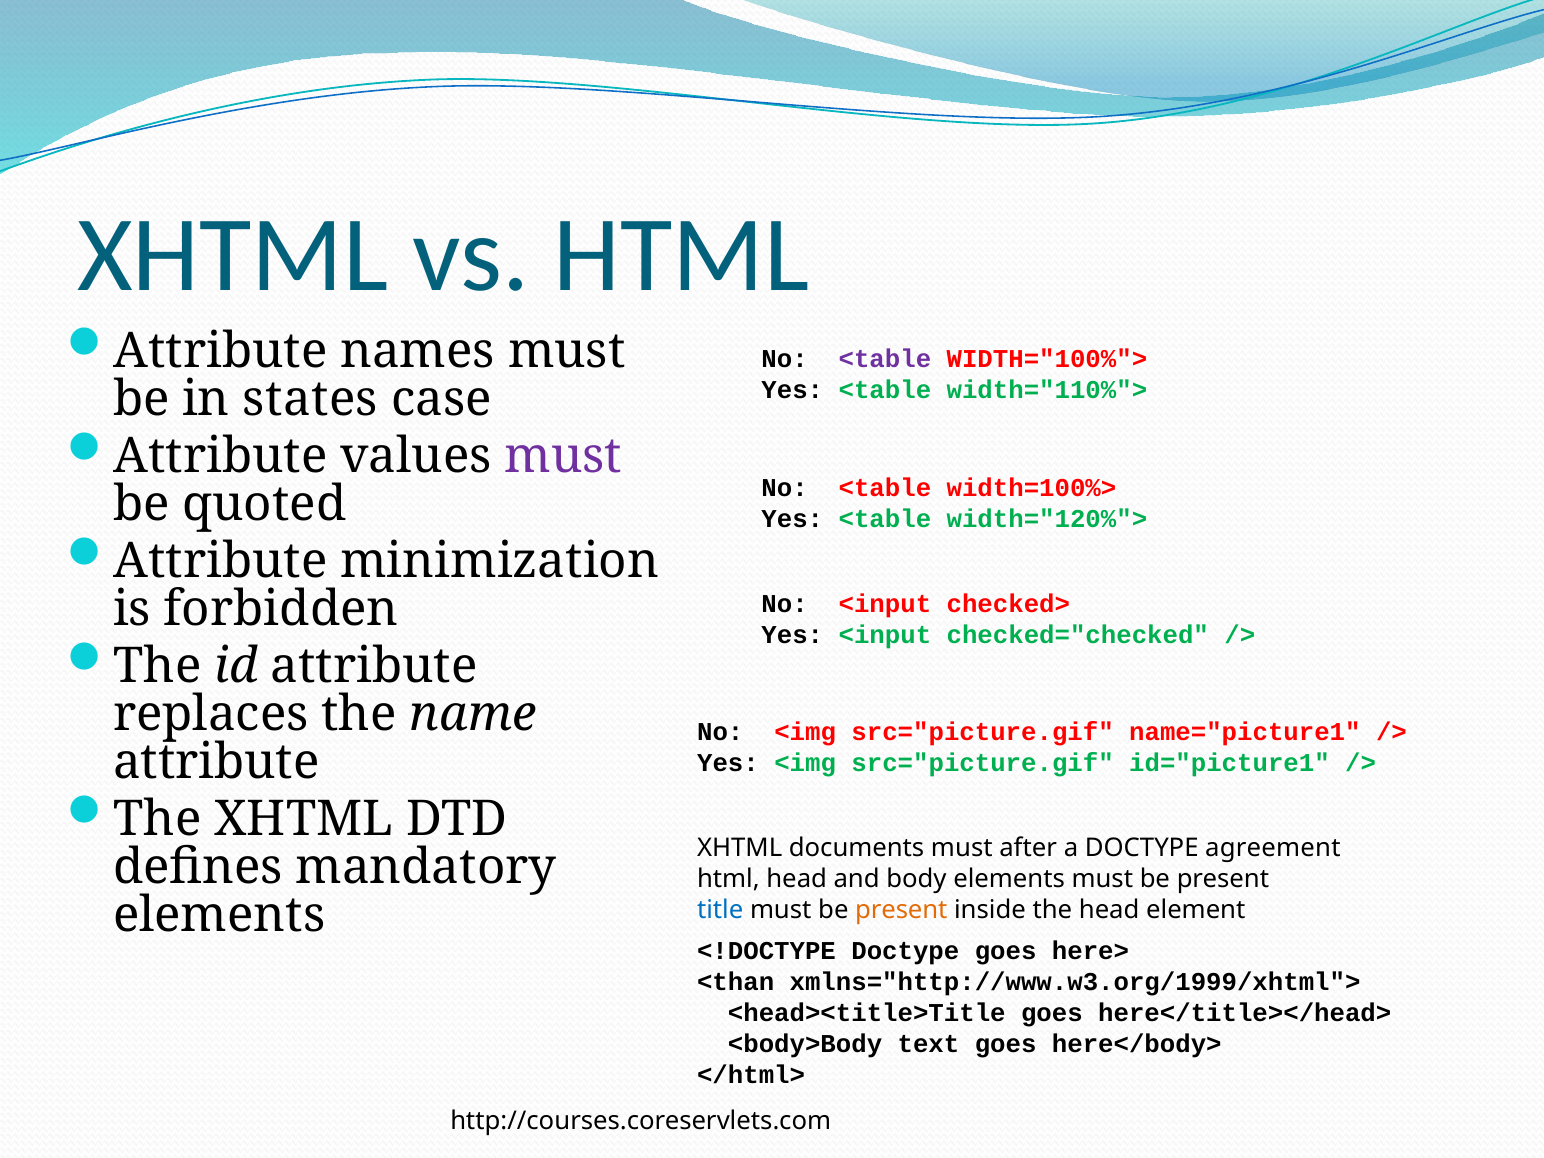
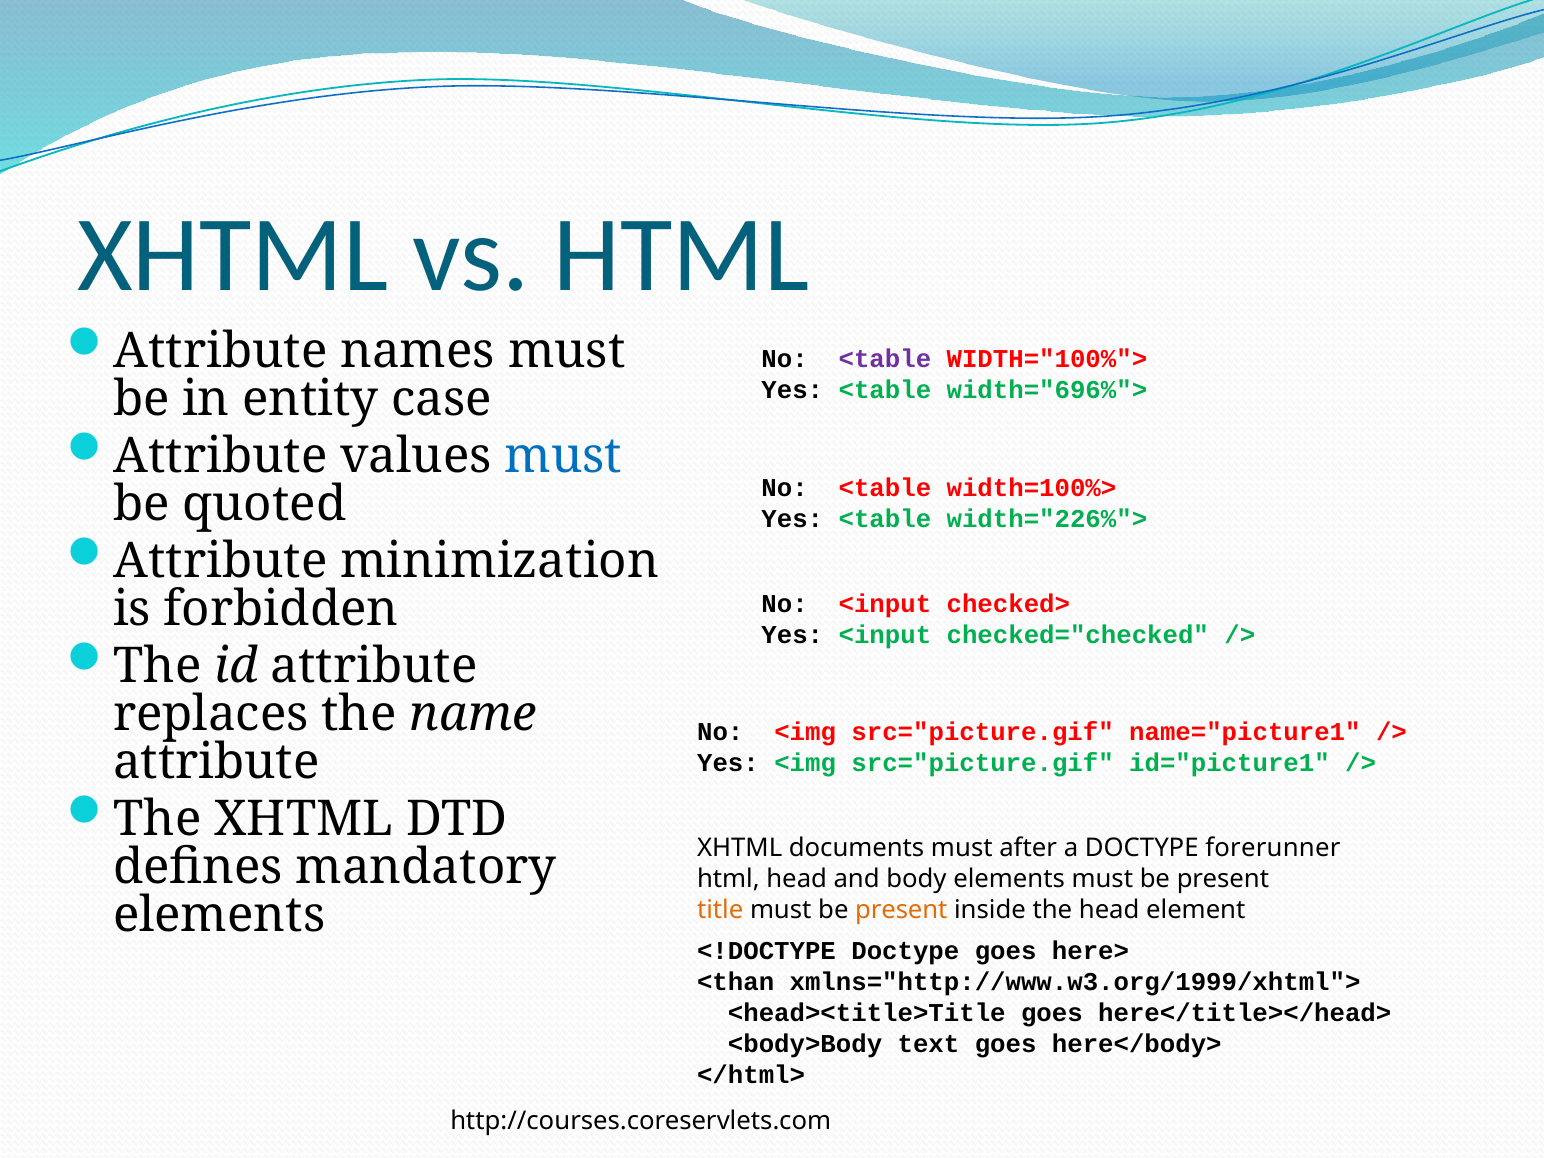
width="110%">: width="110%"> -> width="696%">
states: states -> entity
must at (563, 456) colour: purple -> blue
width="120%">: width="120%"> -> width="226%">
agreement: agreement -> forerunner
title colour: blue -> orange
